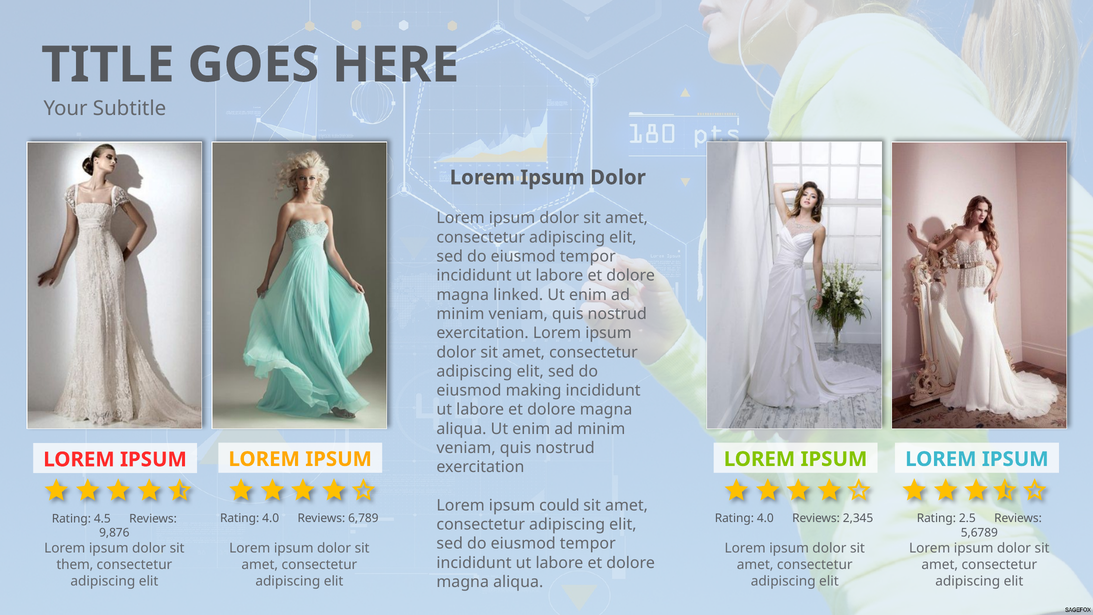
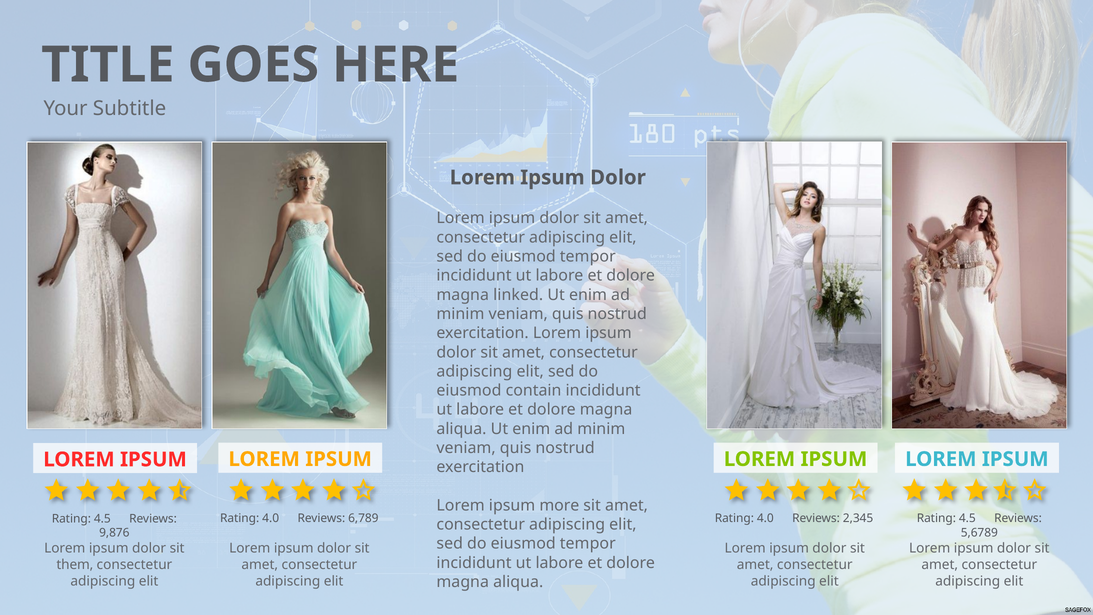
making: making -> contain
could: could -> more
2.5 at (967, 518): 2.5 -> 4.5
